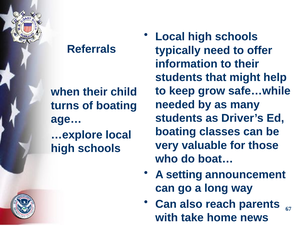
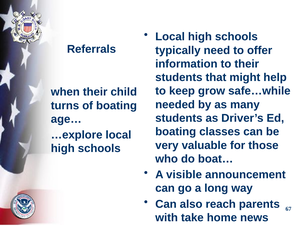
setting: setting -> visible
